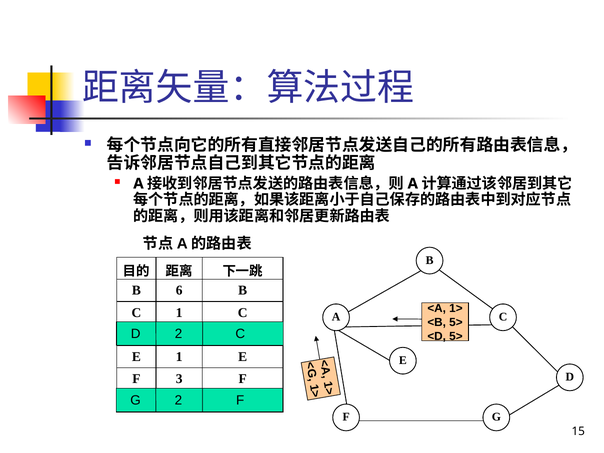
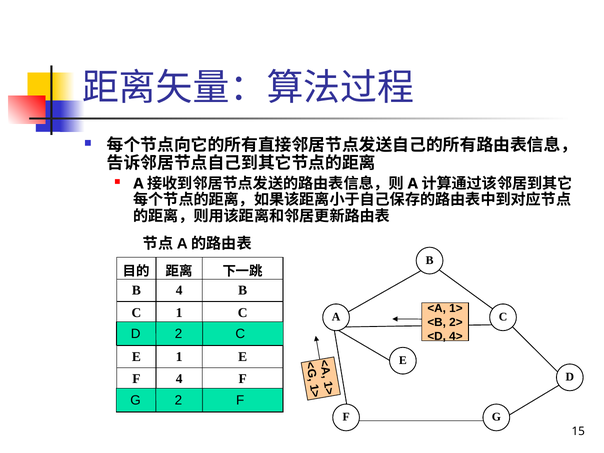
B 6: 6 -> 4
<B 5>: 5> -> 2>
<D 5>: 5> -> 4>
F 3: 3 -> 4
